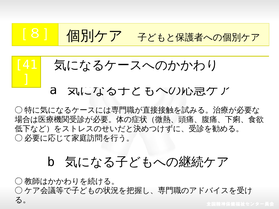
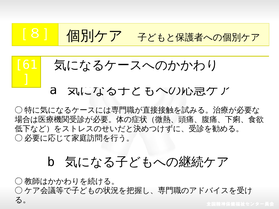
41: 41 -> 61
